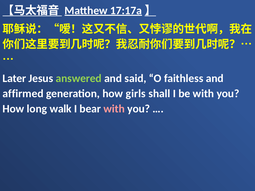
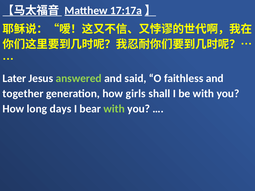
affirmed: affirmed -> together
walk: walk -> days
with at (114, 109) colour: pink -> light green
